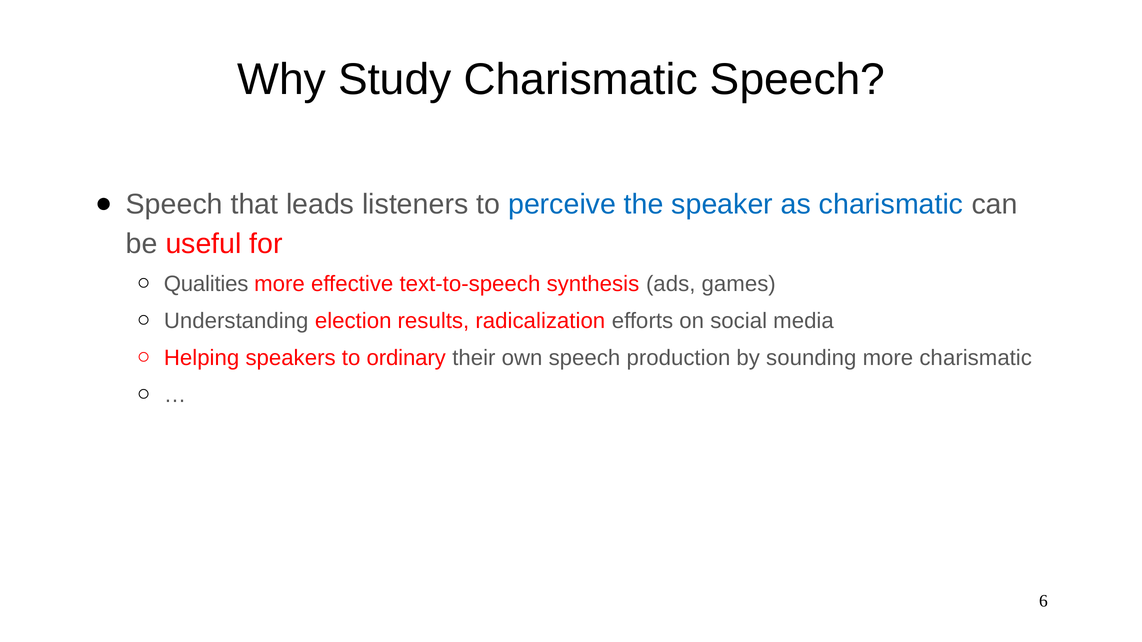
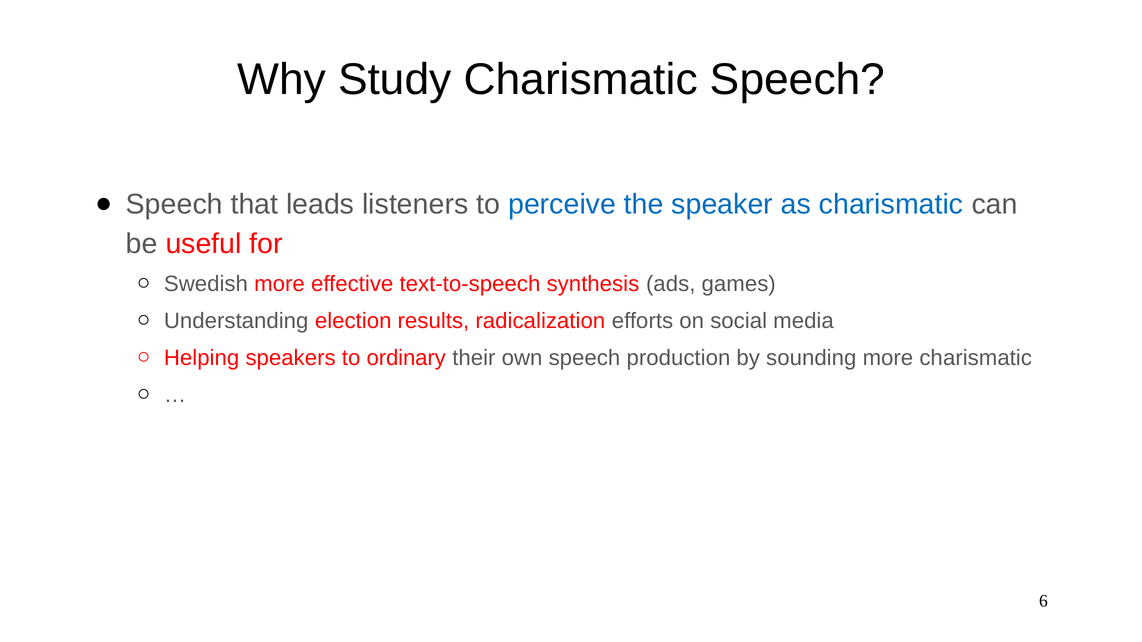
Qualities: Qualities -> Swedish
